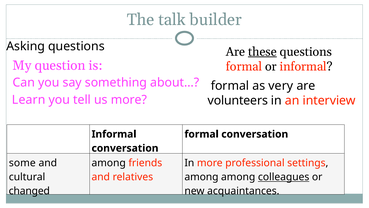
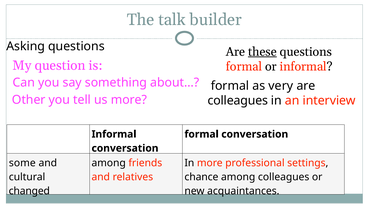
Learn: Learn -> Other
volunteers at (238, 100): volunteers -> colleagues
among at (201, 177): among -> chance
colleagues at (284, 177) underline: present -> none
